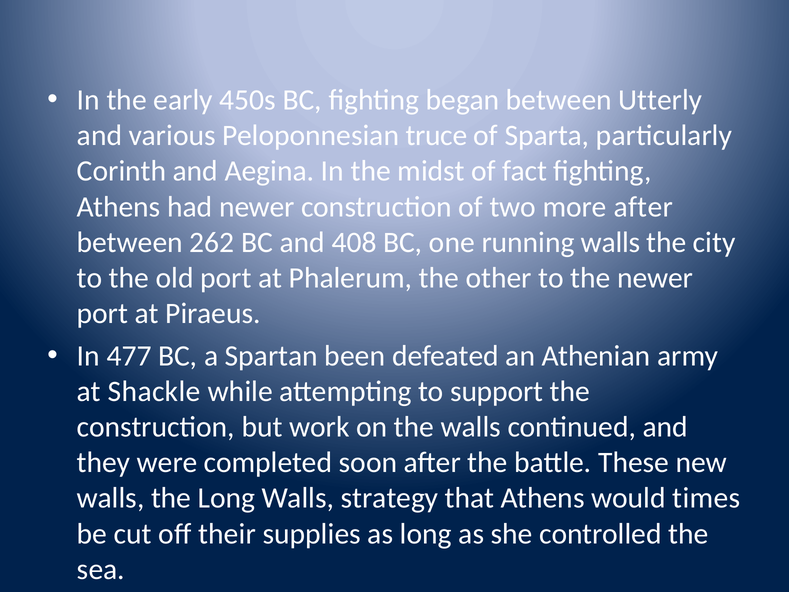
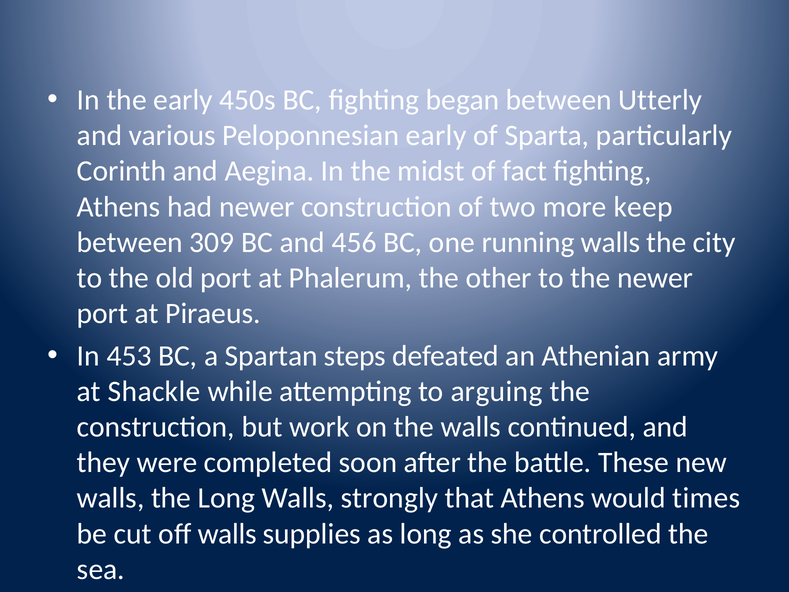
Peloponnesian truce: truce -> early
more after: after -> keep
262: 262 -> 309
408: 408 -> 456
477: 477 -> 453
been: been -> steps
support: support -> arguing
strategy: strategy -> strongly
off their: their -> walls
